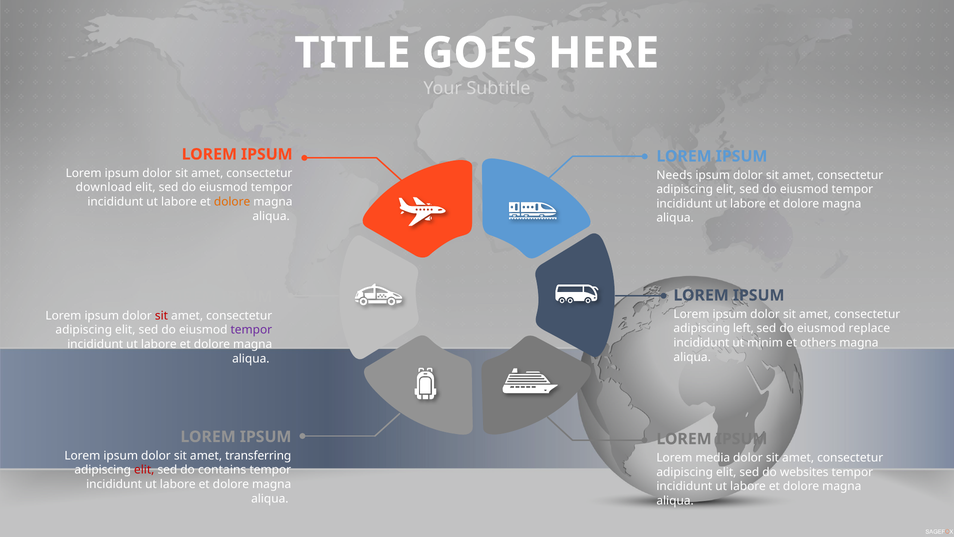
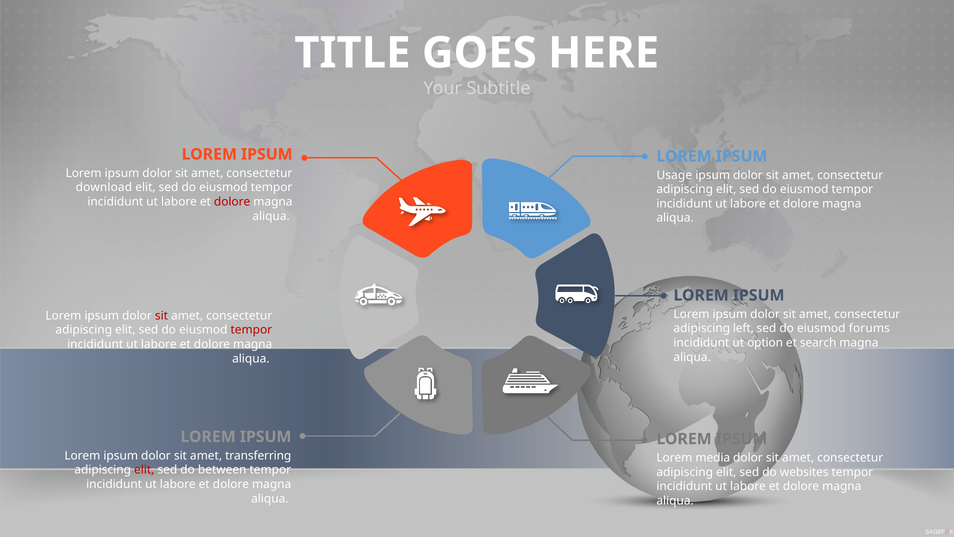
Needs: Needs -> Usage
dolore at (232, 202) colour: orange -> red
replace: replace -> forums
tempor at (251, 330) colour: purple -> red
minim: minim -> option
others: others -> search
contains: contains -> between
